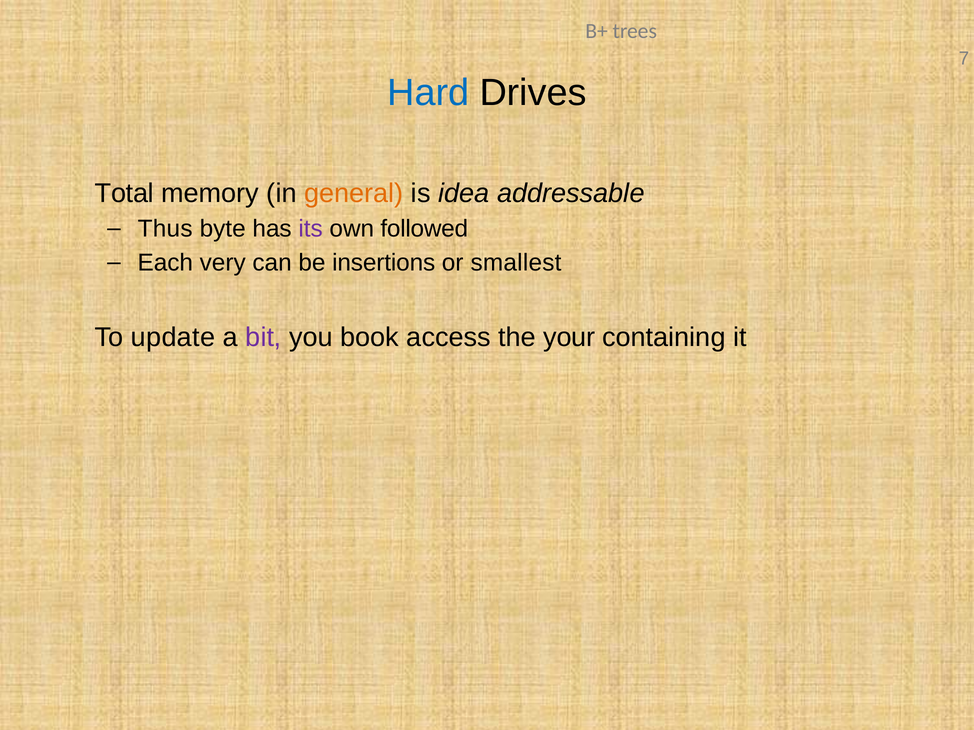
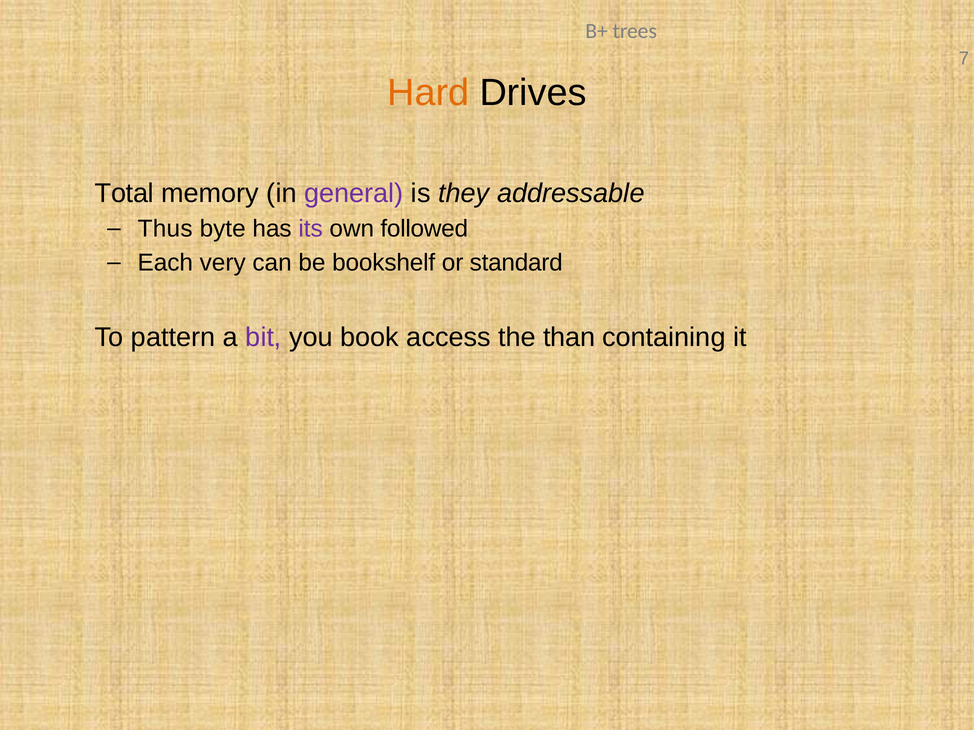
Hard colour: blue -> orange
general colour: orange -> purple
idea: idea -> they
insertions: insertions -> bookshelf
smallest: smallest -> standard
update: update -> pattern
your: your -> than
